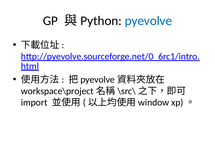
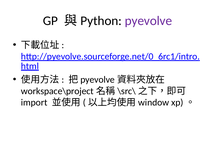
pyevolve colour: blue -> purple
